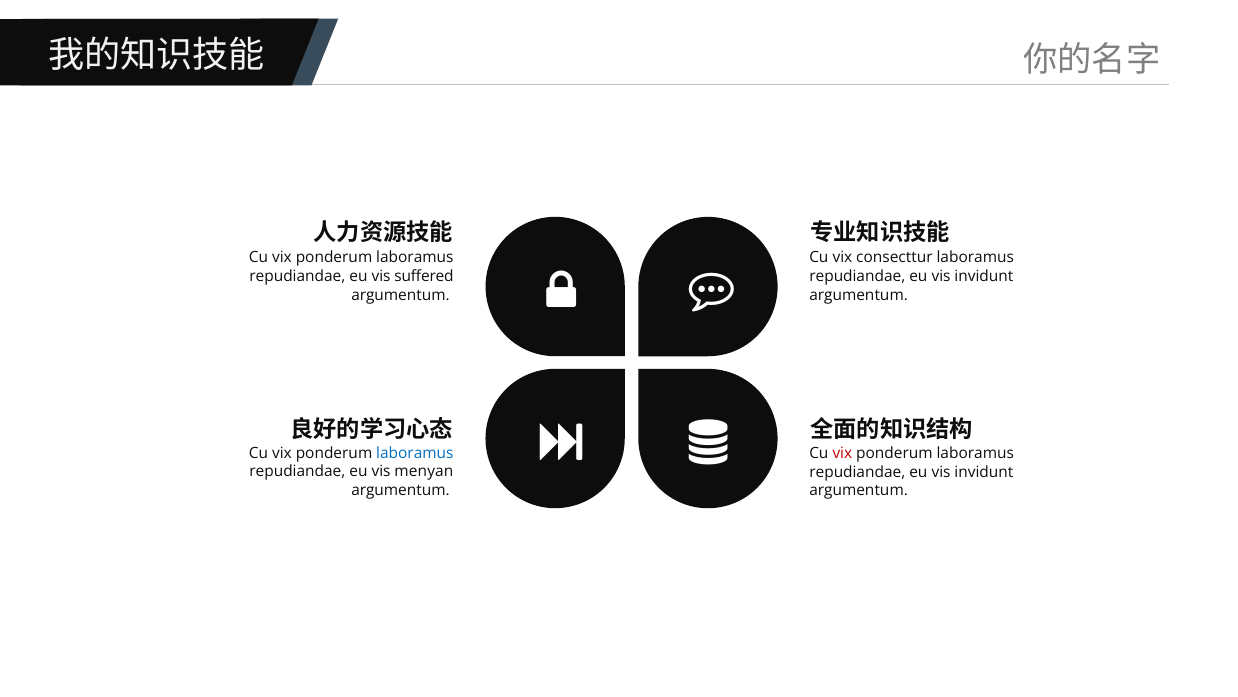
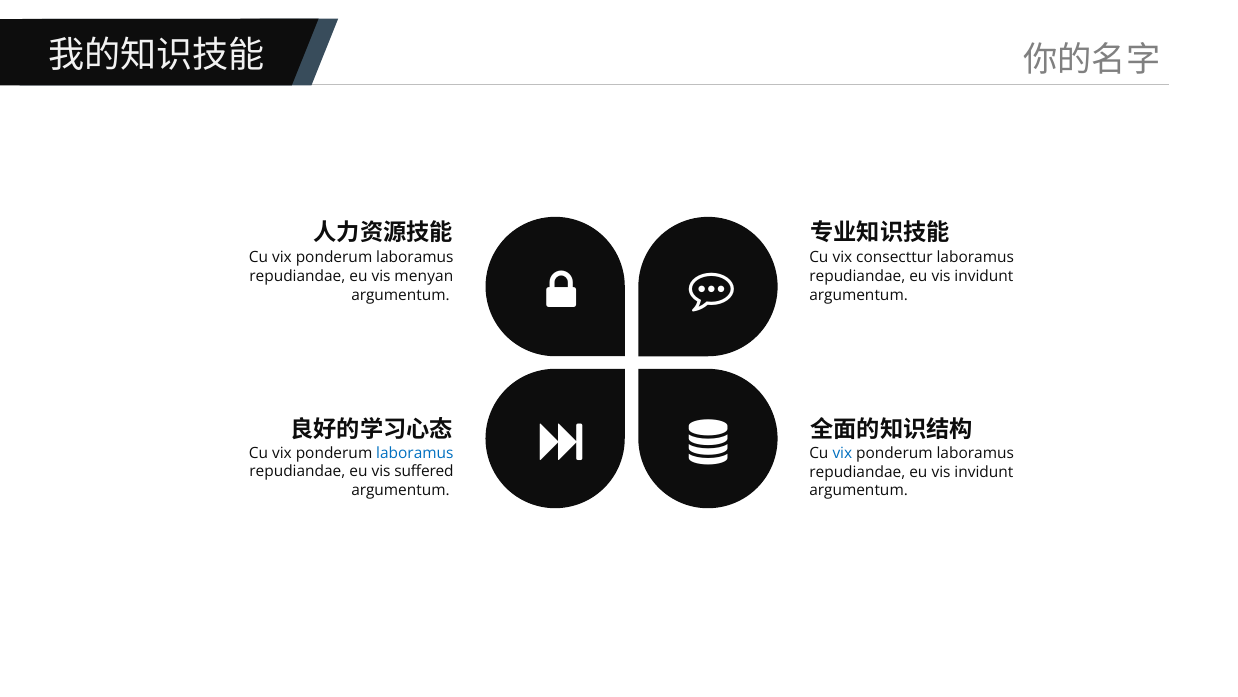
suffered: suffered -> menyan
vix at (842, 453) colour: red -> blue
menyan: menyan -> suffered
